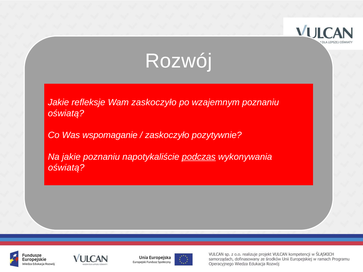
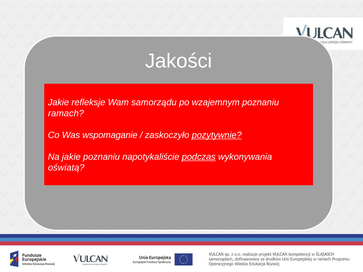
Rozwój: Rozwój -> Jakości
Wam zaskoczyło: zaskoczyło -> samorządu
oświatą at (66, 113): oświatą -> ramach
pozytywnie underline: none -> present
